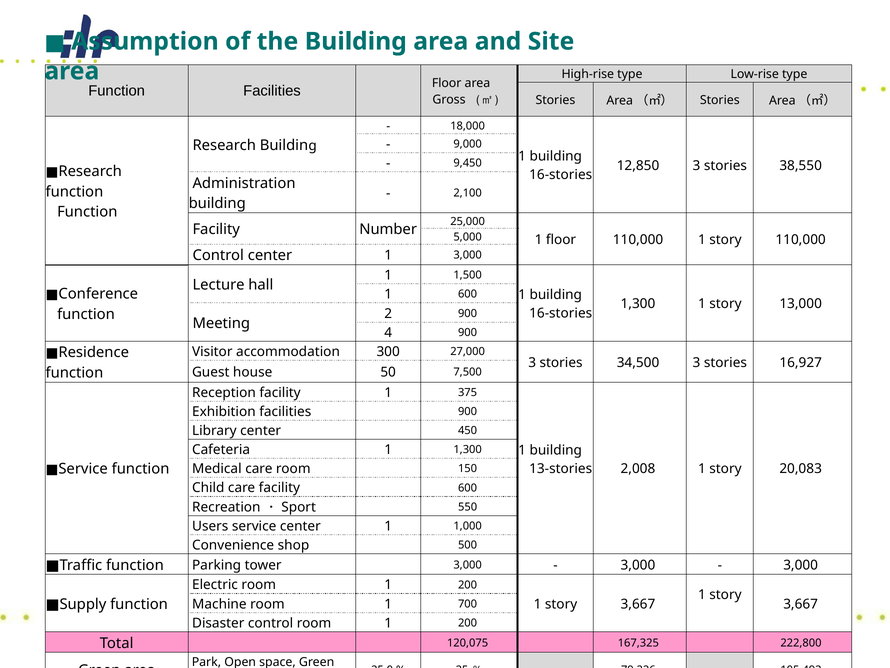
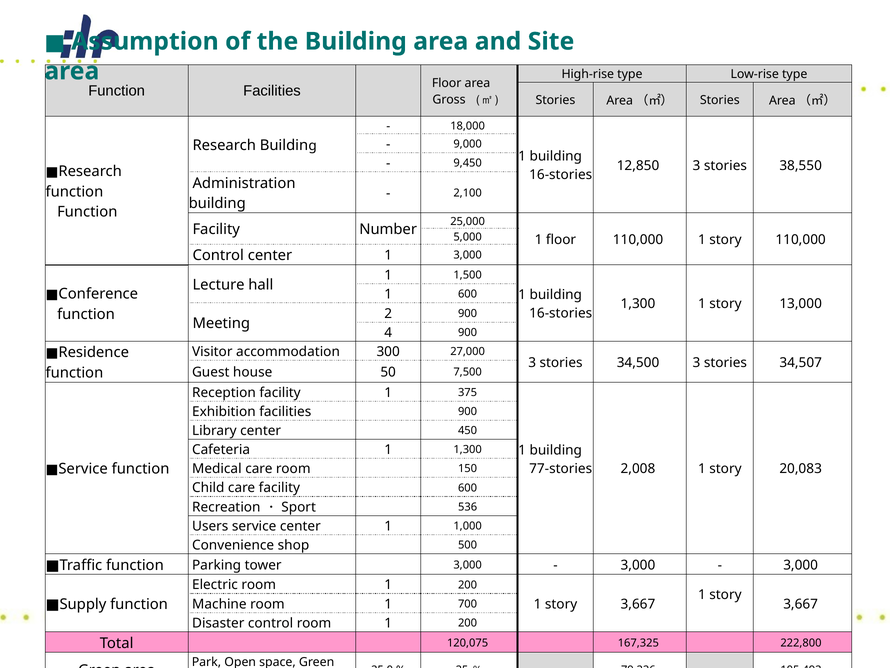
16,927: 16,927 -> 34,507
13-stories: 13-stories -> 77-stories
550: 550 -> 536
